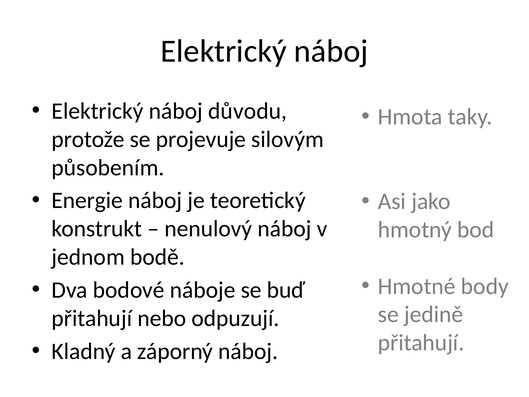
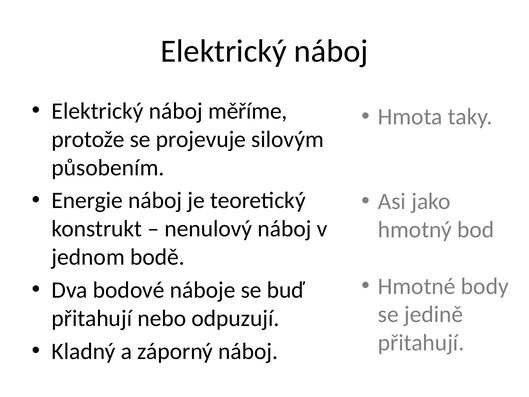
důvodu: důvodu -> měříme
